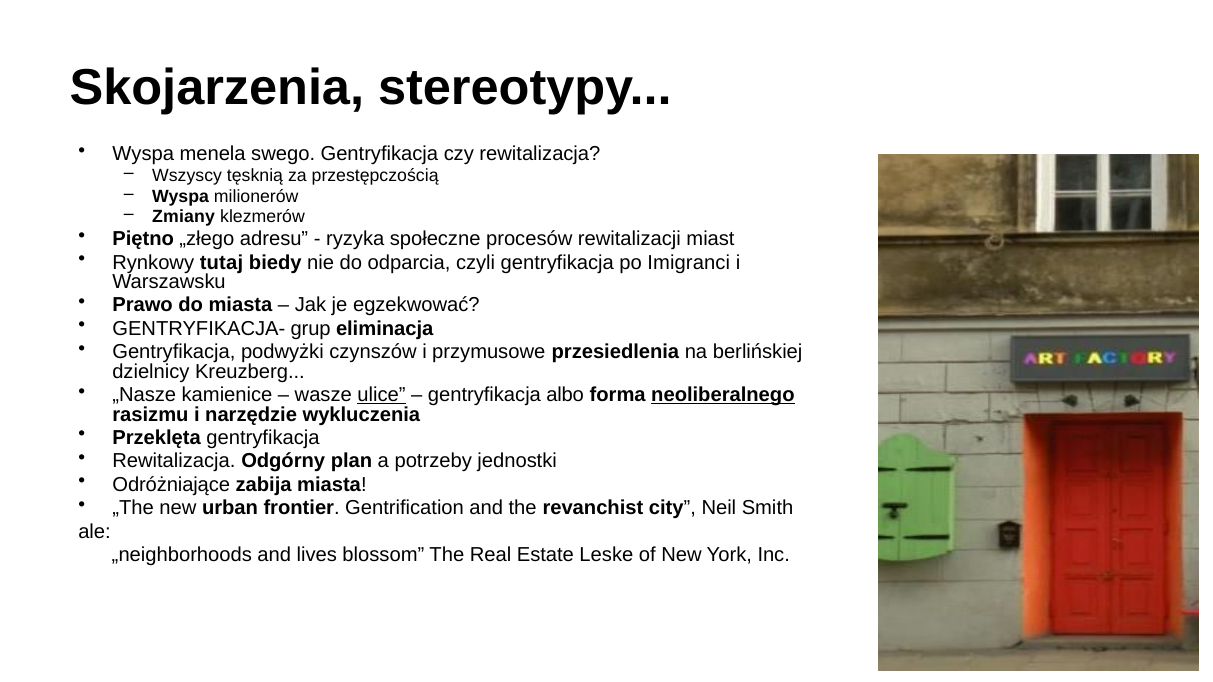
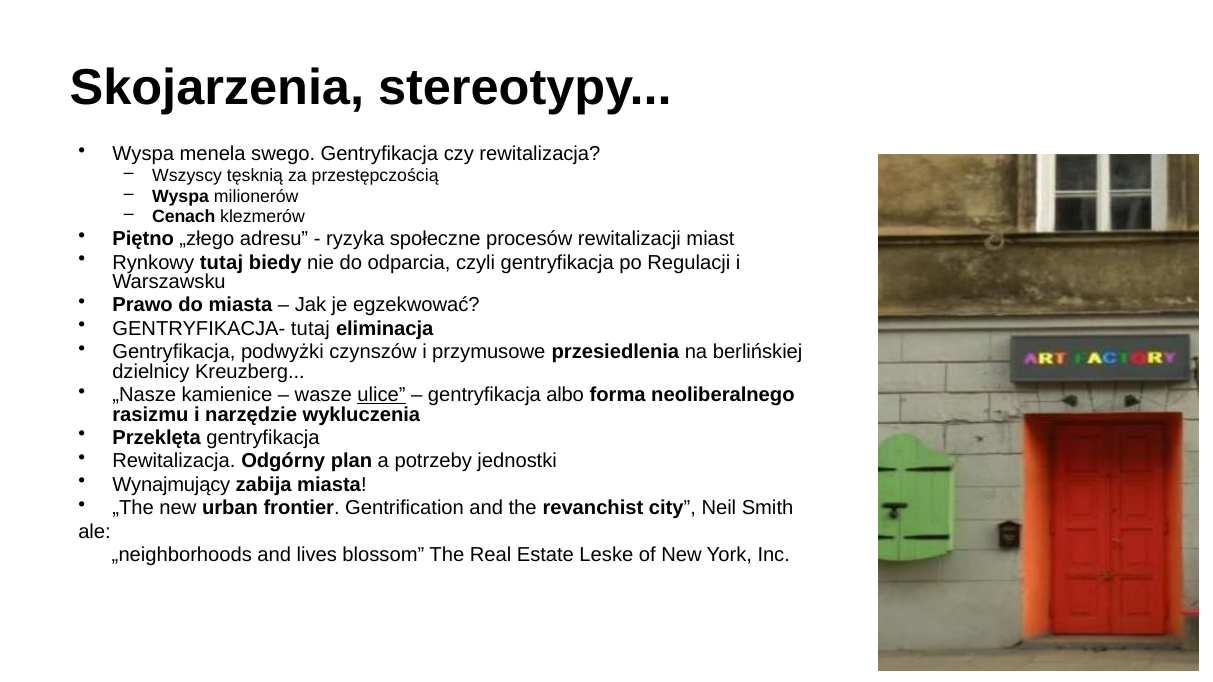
Zmiany: Zmiany -> Cenach
Imigranci: Imigranci -> Regulacji
GENTRYFIKACJA- grup: grup -> tutaj
neoliberalnego underline: present -> none
Odróżniające: Odróżniające -> Wynajmujący
